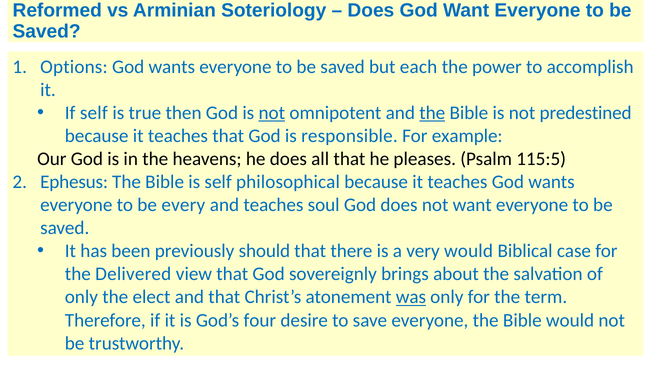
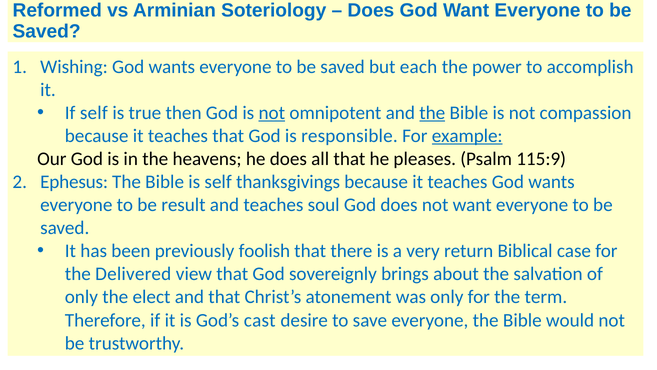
Options: Options -> Wishing
predestined: predestined -> compassion
example underline: none -> present
115:5: 115:5 -> 115:9
philosophical: philosophical -> thanksgivings
every: every -> result
should: should -> foolish
very would: would -> return
was underline: present -> none
four: four -> cast
